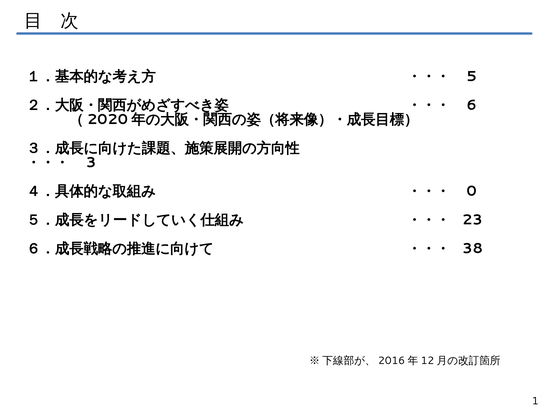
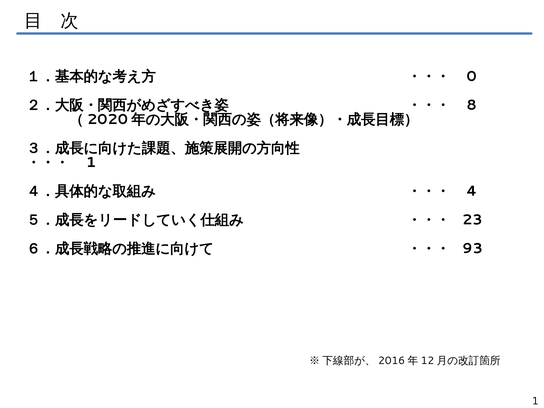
5: 5 -> 0
6: 6 -> 8
3 at (91, 162): 3 -> 1
0: 0 -> 4
38: 38 -> 93
